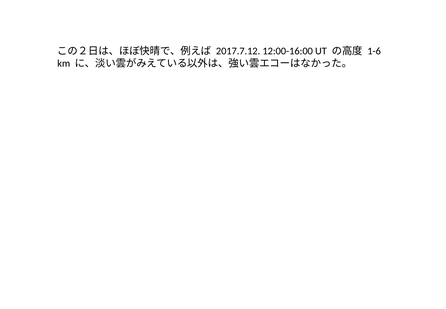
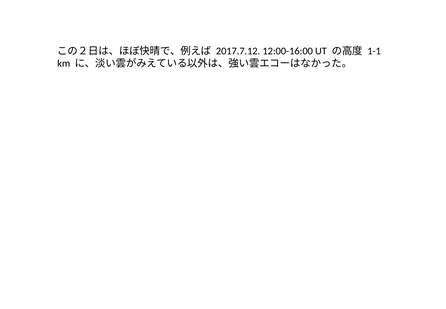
1-6: 1-6 -> 1-1
